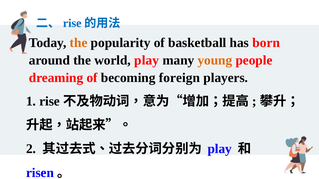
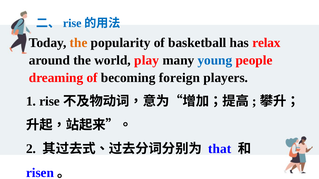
born: born -> relax
young colour: orange -> blue
play at (220, 149): play -> that
